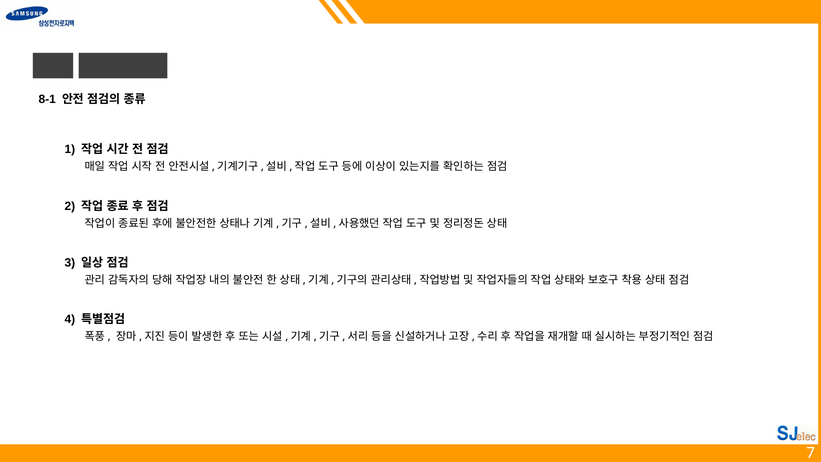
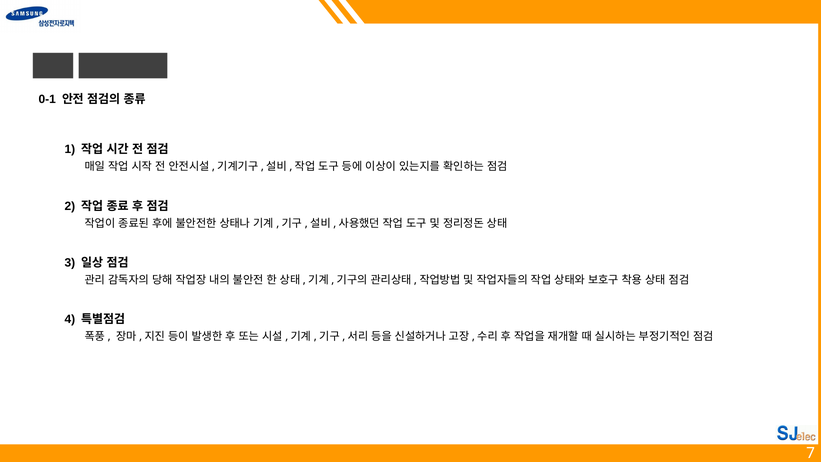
8-1: 8-1 -> 0-1
